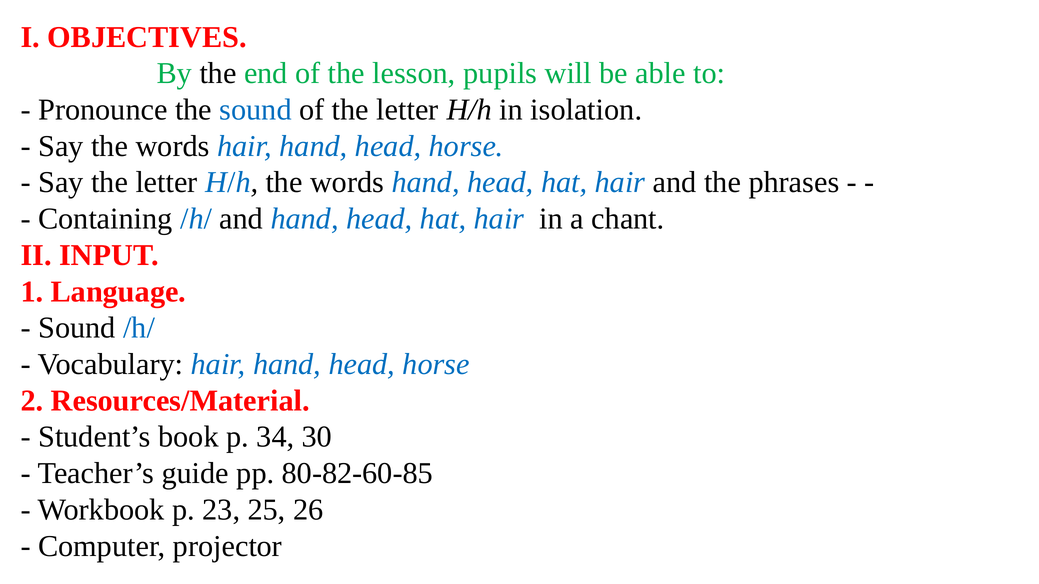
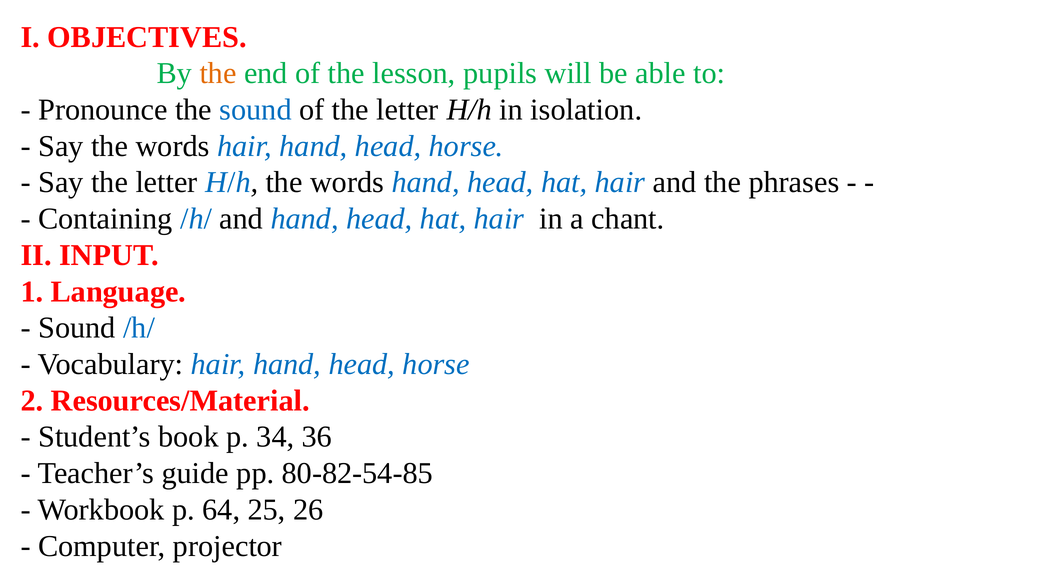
the at (218, 73) colour: black -> orange
30: 30 -> 36
80-82-60-85: 80-82-60-85 -> 80-82-54-85
23: 23 -> 64
